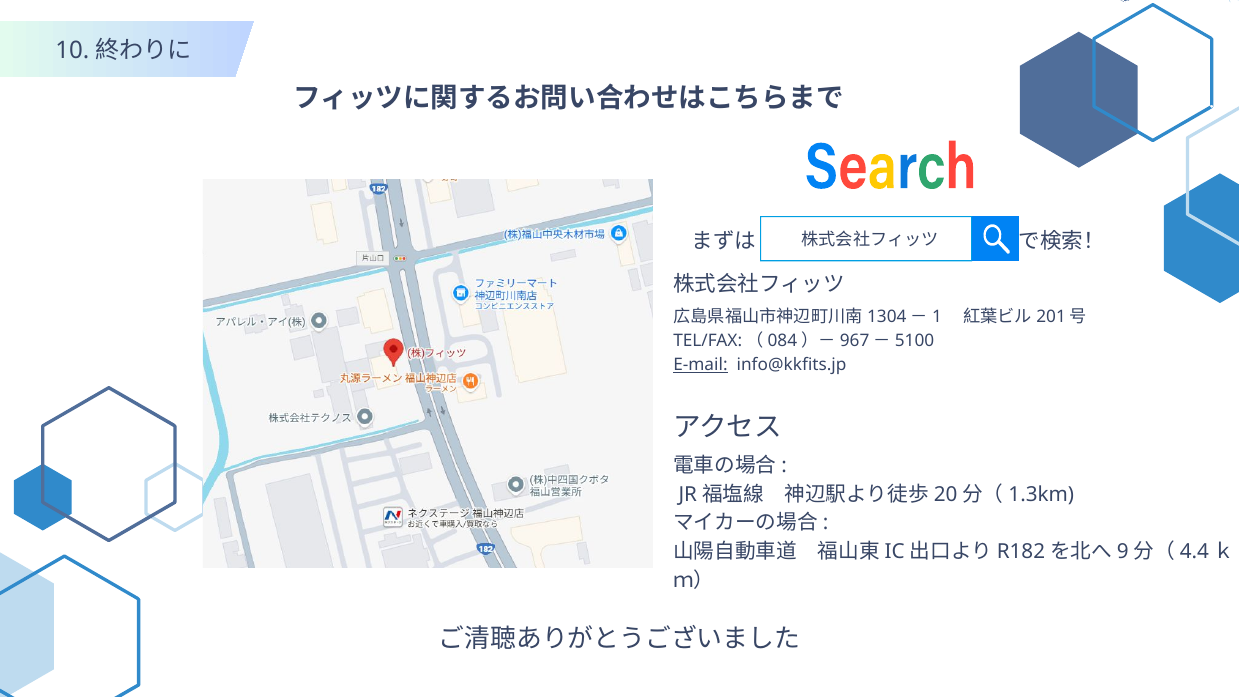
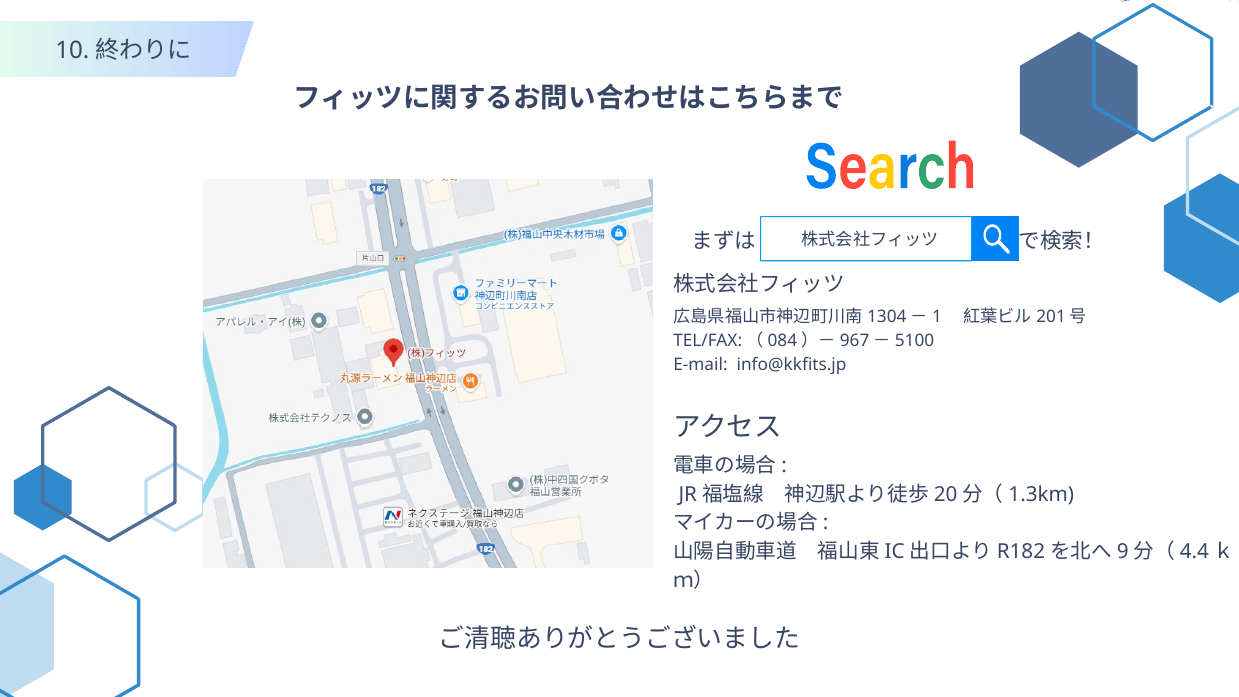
E-mail underline: present -> none
